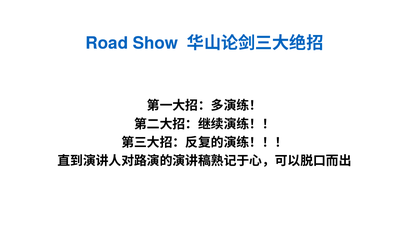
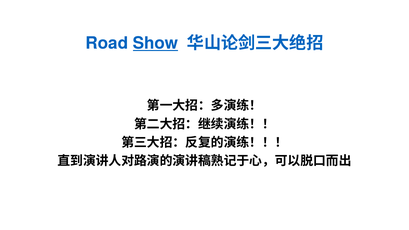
Show underline: none -> present
